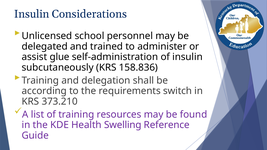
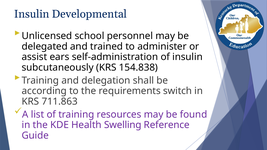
Considerations: Considerations -> Developmental
glue: glue -> ears
158.836: 158.836 -> 154.838
373.210: 373.210 -> 711.863
